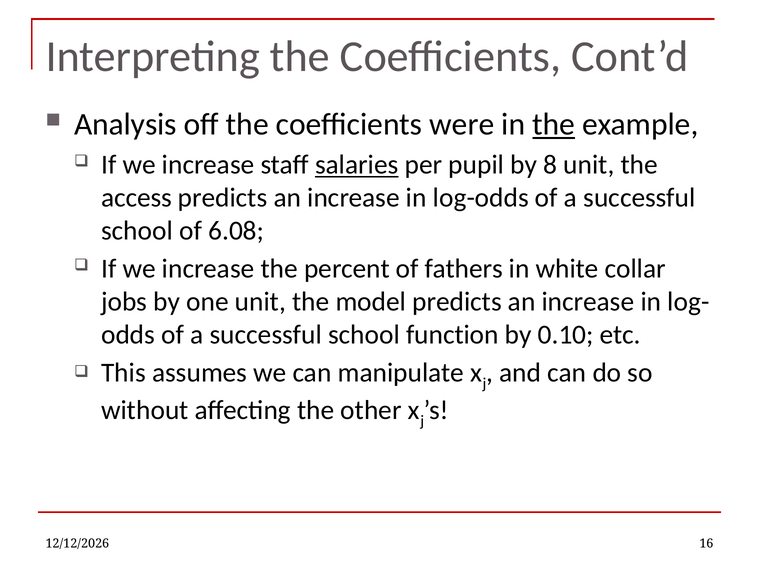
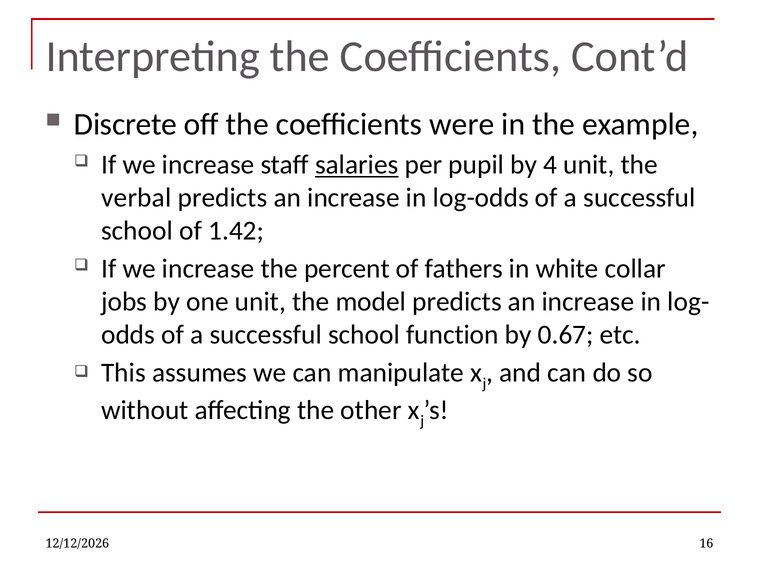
Analysis: Analysis -> Discrete
the at (554, 124) underline: present -> none
8: 8 -> 4
access: access -> verbal
6.08: 6.08 -> 1.42
0.10: 0.10 -> 0.67
